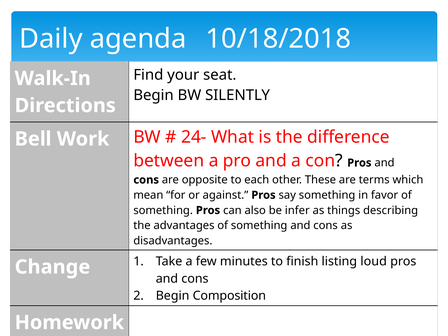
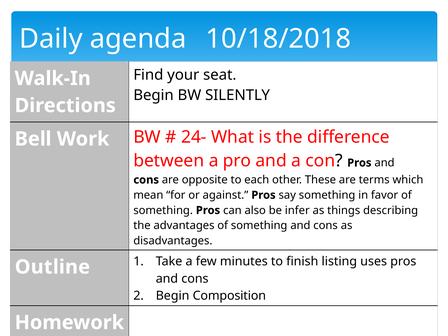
Change: Change -> Outline
loud: loud -> uses
